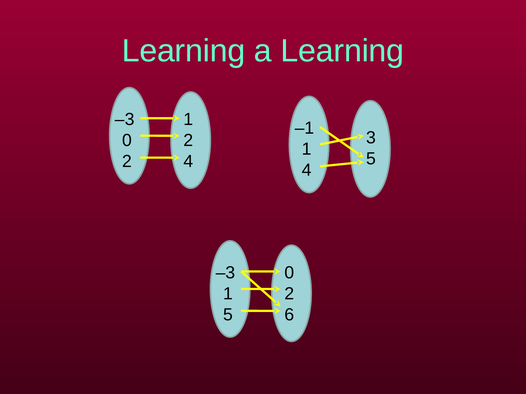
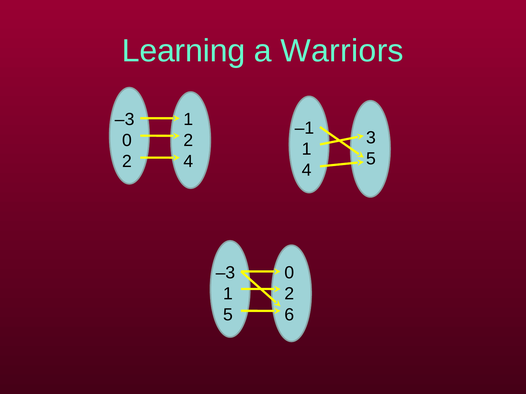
a Learning: Learning -> Warriors
